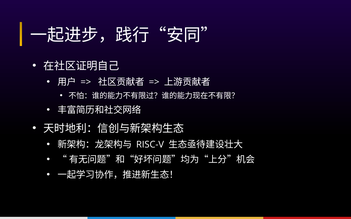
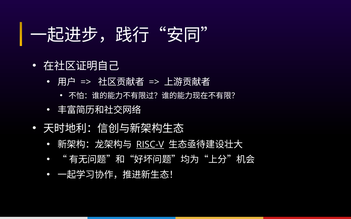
RISC-V underline: none -> present
